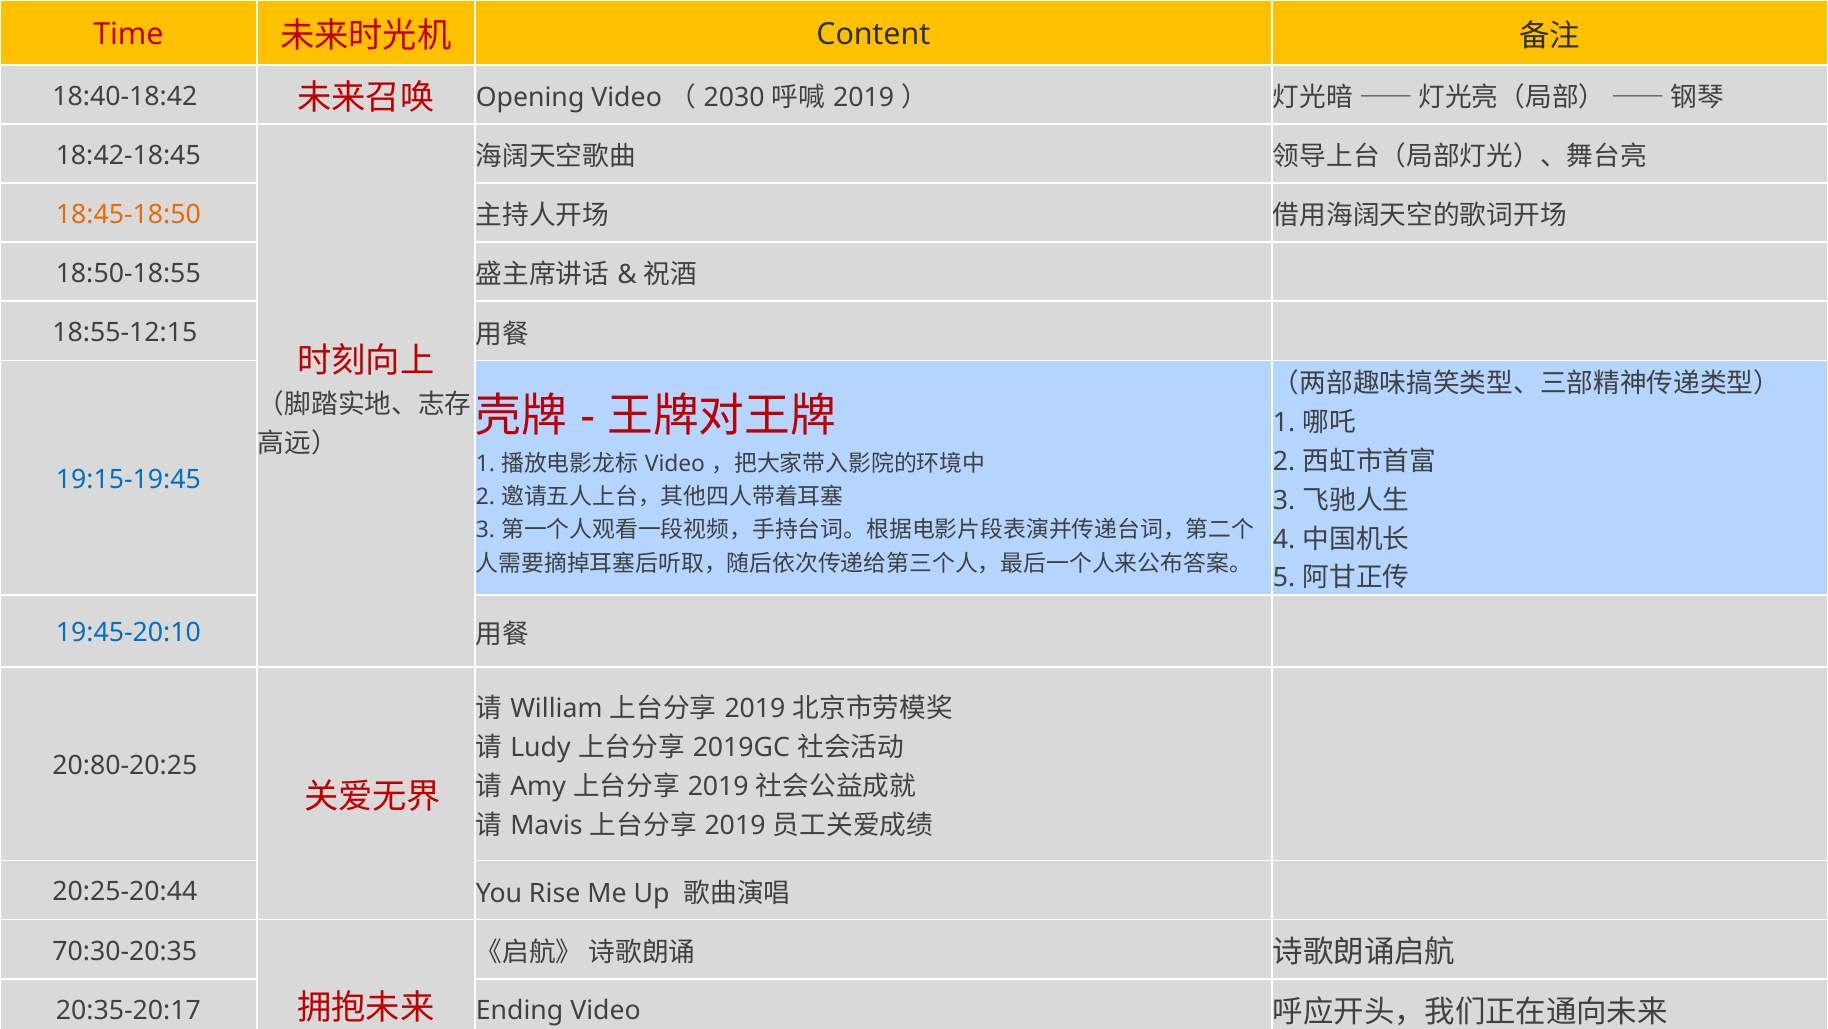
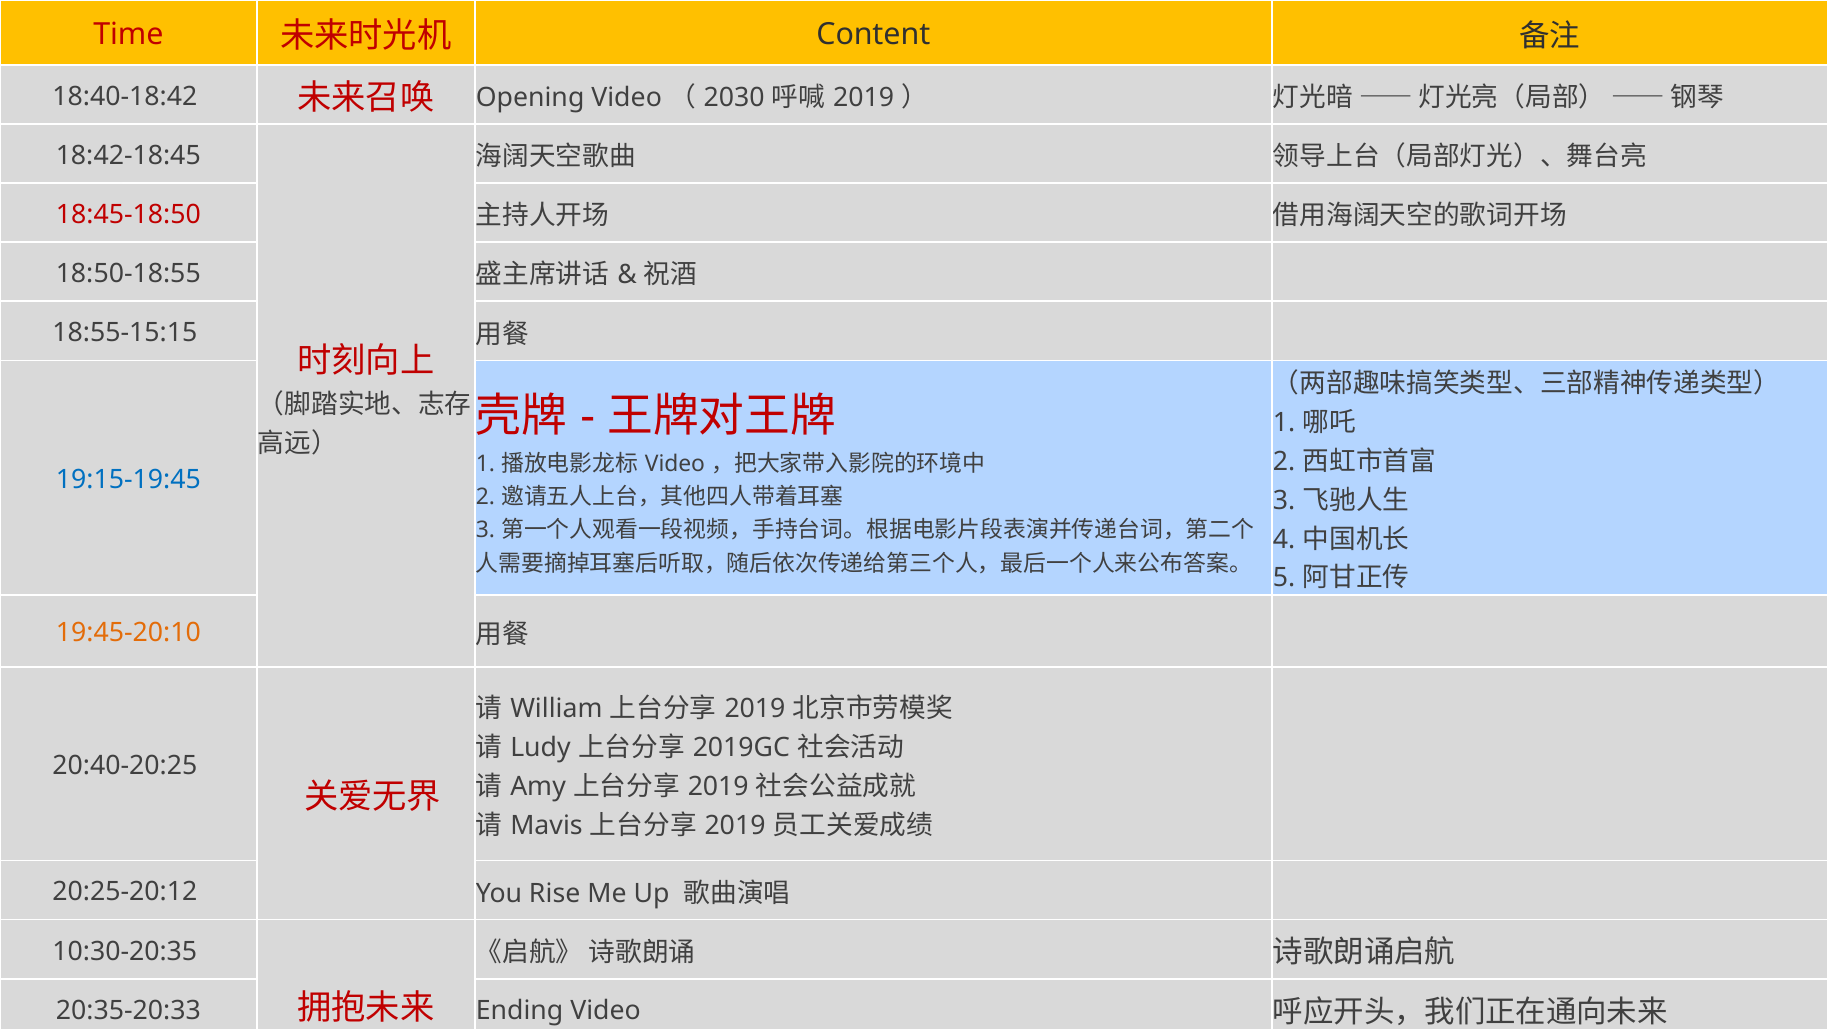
18:45-18:50 colour: orange -> red
18:55-12:15: 18:55-12:15 -> 18:55-15:15
19:45-20:10 colour: blue -> orange
20:80-20:25: 20:80-20:25 -> 20:40-20:25
20:25-20:44: 20:25-20:44 -> 20:25-20:12
70:30-20:35: 70:30-20:35 -> 10:30-20:35
20:35-20:17: 20:35-20:17 -> 20:35-20:33
